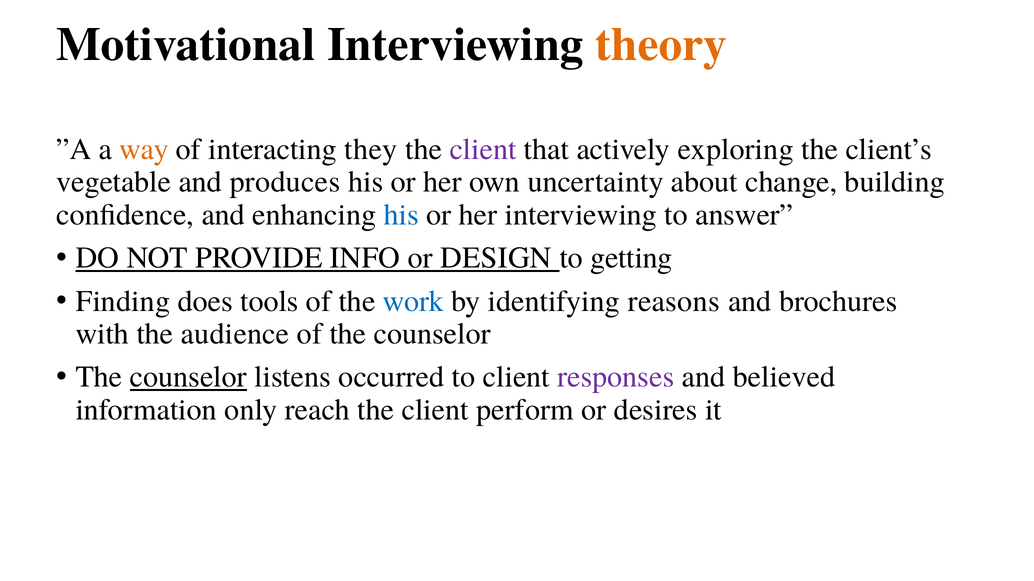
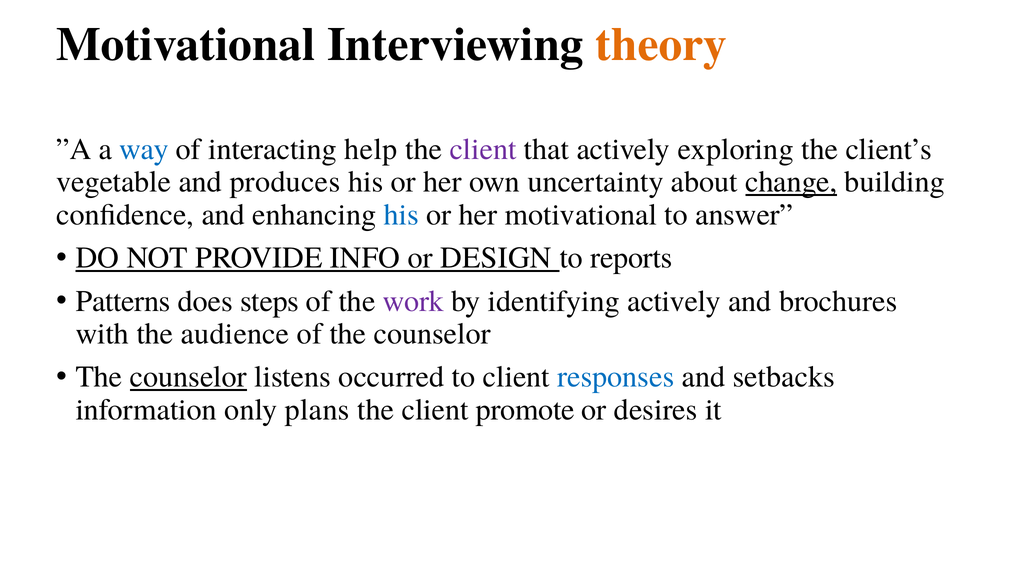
way colour: orange -> blue
they: they -> help
change underline: none -> present
her interviewing: interviewing -> motivational
getting: getting -> reports
Finding: Finding -> Patterns
tools: tools -> steps
work colour: blue -> purple
identifying reasons: reasons -> actively
responses colour: purple -> blue
believed: believed -> setbacks
reach: reach -> plans
perform: perform -> promote
